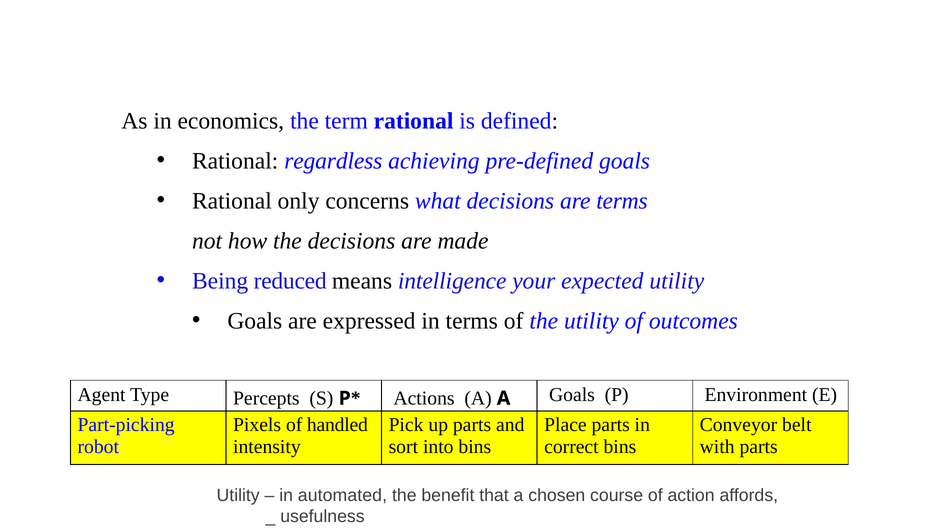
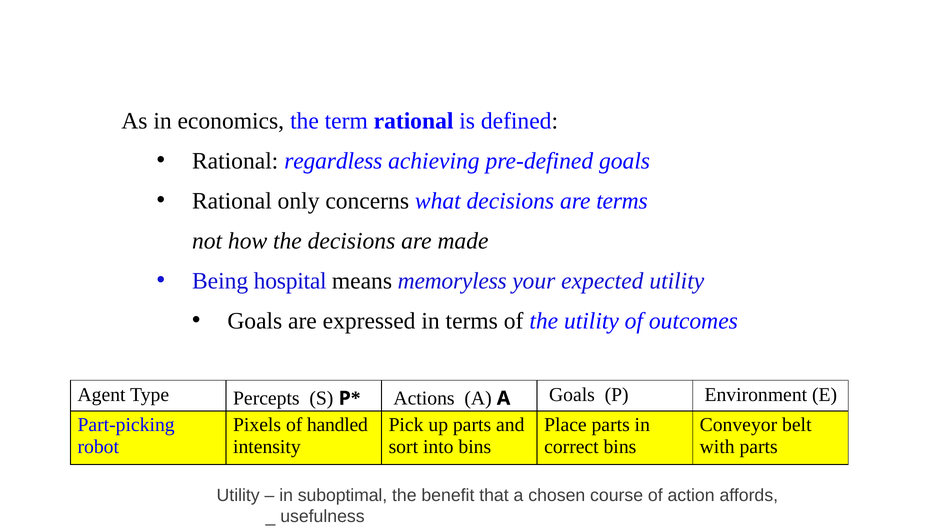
reduced: reduced -> hospital
intelligence: intelligence -> memoryless
automated: automated -> suboptimal
